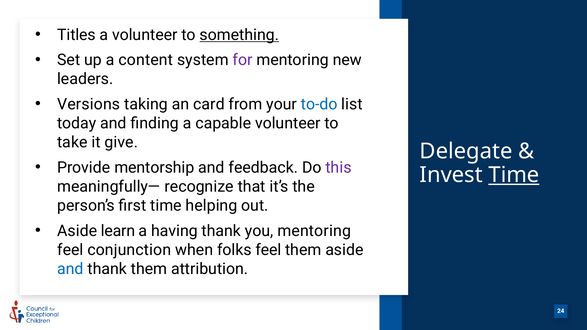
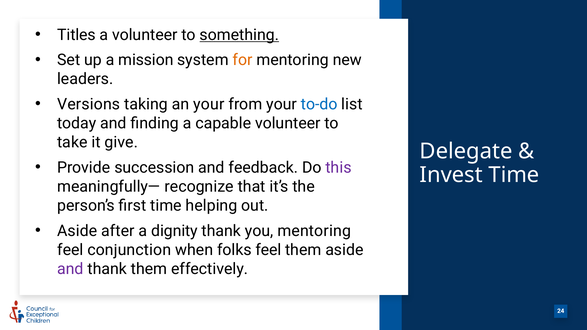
content: content -> mission
for colour: purple -> orange
an card: card -> your
mentorship: mentorship -> succession
Time at (514, 175) underline: present -> none
learn: learn -> after
having: having -> dignity
and at (70, 269) colour: blue -> purple
attribution: attribution -> effectively
